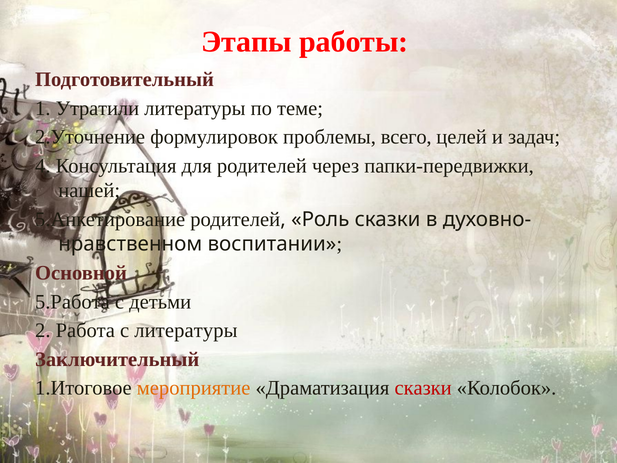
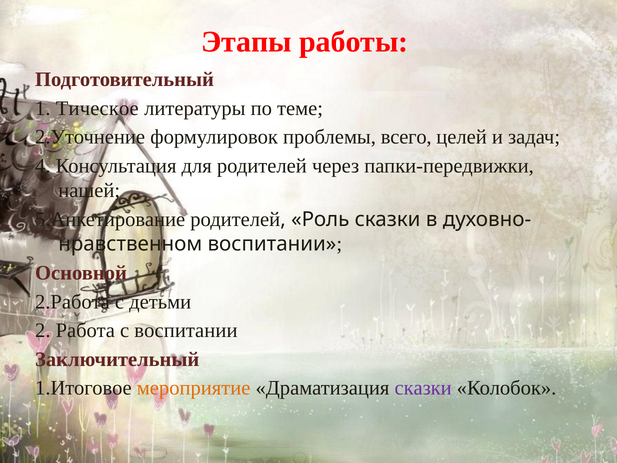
Утратили: Утратили -> Тическое
5.Работа: 5.Работа -> 2.Работа
с литературы: литературы -> воспитании
сказки at (423, 388) colour: red -> purple
